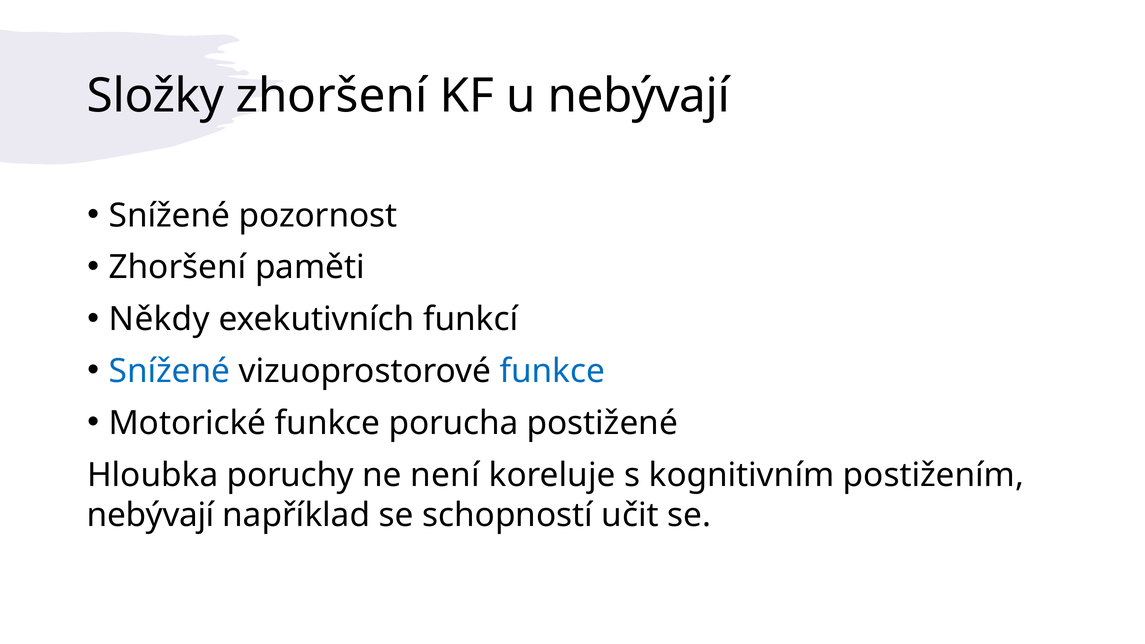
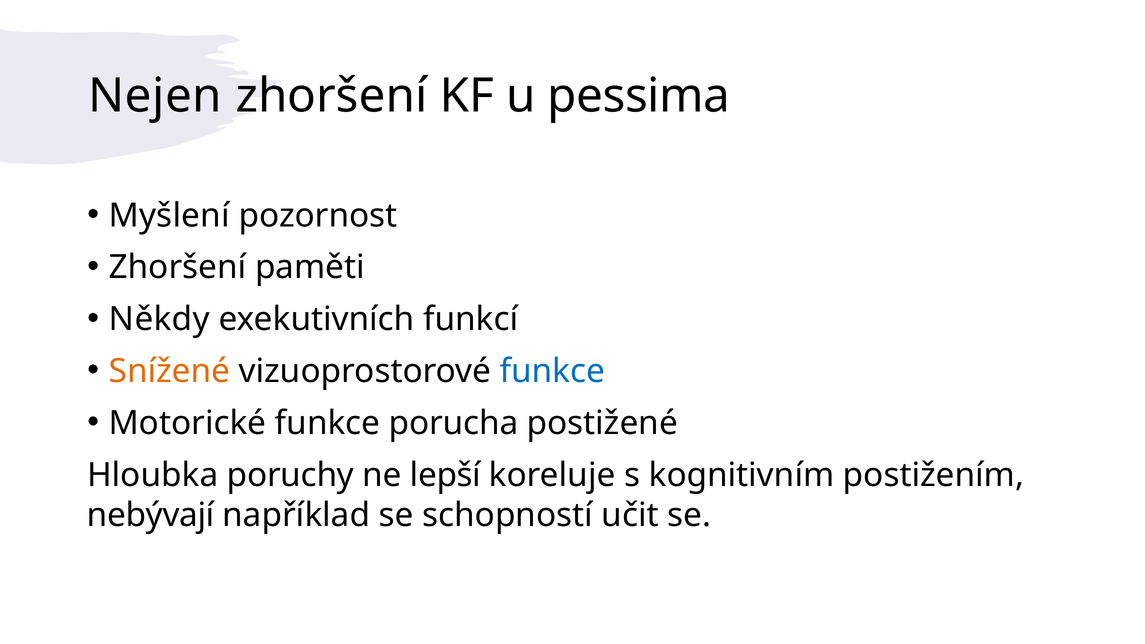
Složky: Složky -> Nejen
u nebývají: nebývají -> pessima
Snížené at (169, 216): Snížené -> Myšlení
Snížené at (169, 371) colour: blue -> orange
není: není -> lepší
